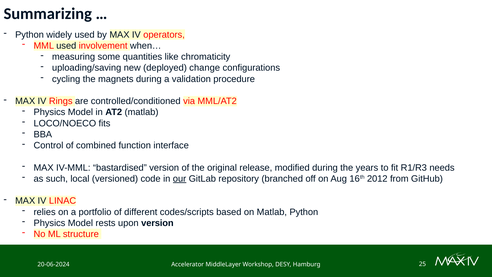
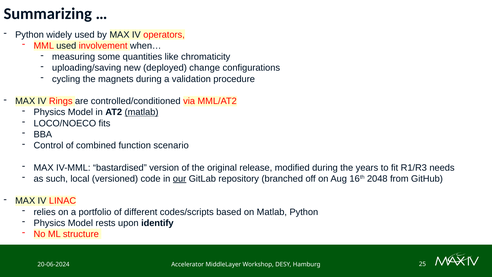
matlab at (142, 112) underline: none -> present
interface: interface -> scenario
2012: 2012 -> 2048
upon version: version -> identify
